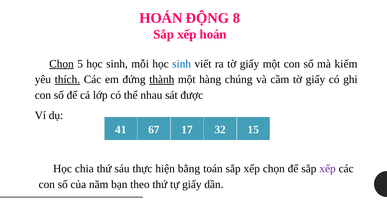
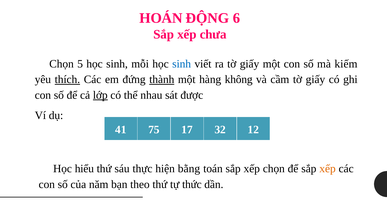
8: 8 -> 6
xếp hoán: hoán -> chưa
Chọn at (62, 64) underline: present -> none
chúng: chúng -> không
lớp underline: none -> present
67: 67 -> 75
15: 15 -> 12
chia: chia -> hiểu
xếp at (328, 168) colour: purple -> orange
tự giấy: giấy -> thức
